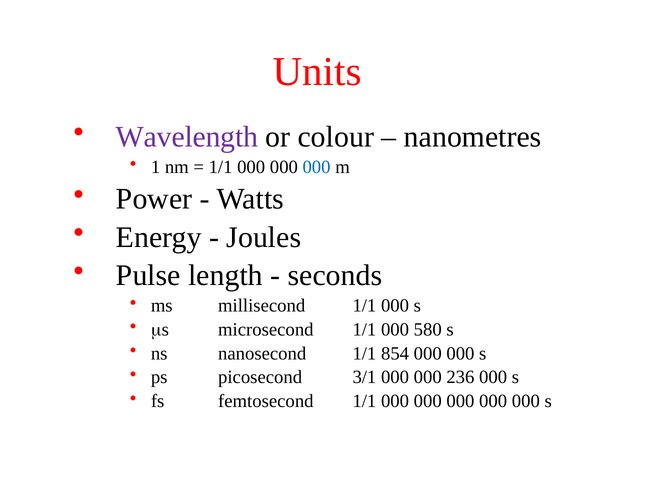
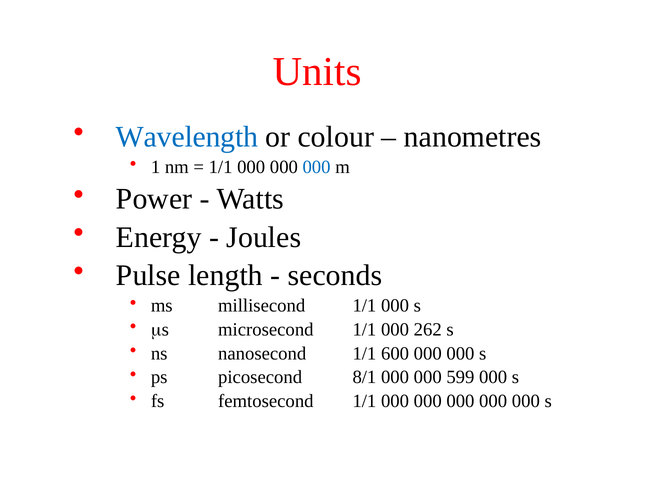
Wavelength colour: purple -> blue
580: 580 -> 262
854: 854 -> 600
3/1: 3/1 -> 8/1
236: 236 -> 599
